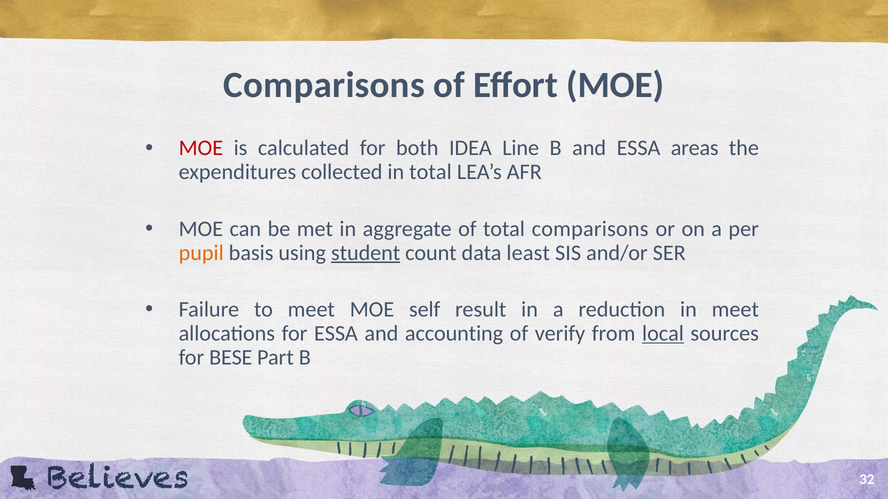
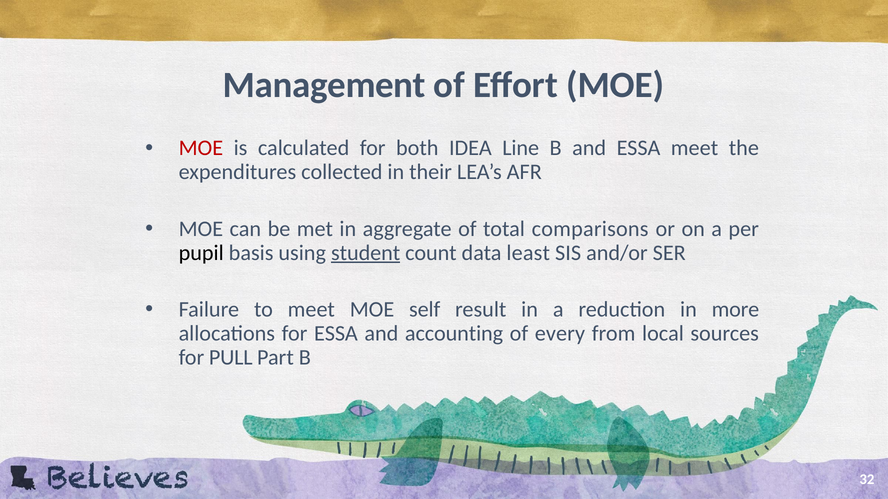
Comparisons at (324, 85): Comparisons -> Management
ESSA areas: areas -> meet
in total: total -> their
pupil colour: orange -> black
in meet: meet -> more
verify: verify -> every
local underline: present -> none
BESE: BESE -> PULL
